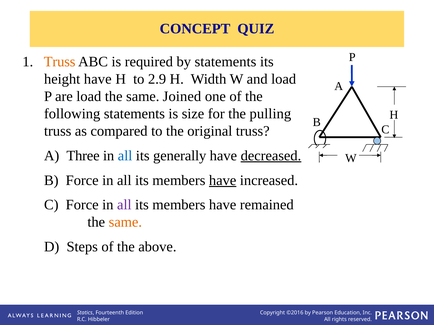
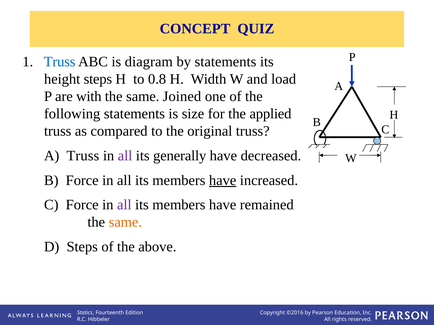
Truss at (60, 62) colour: orange -> blue
required: required -> diagram
height have: have -> steps
2.9: 2.9 -> 0.8
are load: load -> with
pulling: pulling -> applied
A Three: Three -> Truss
all at (125, 156) colour: blue -> purple
decreased underline: present -> none
